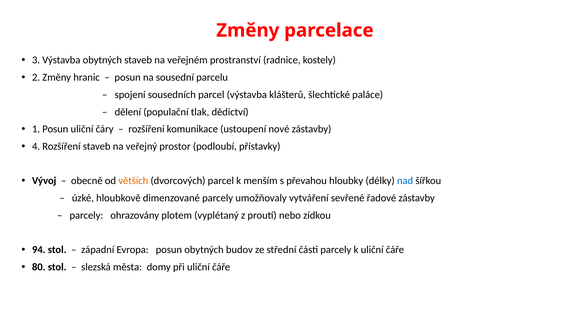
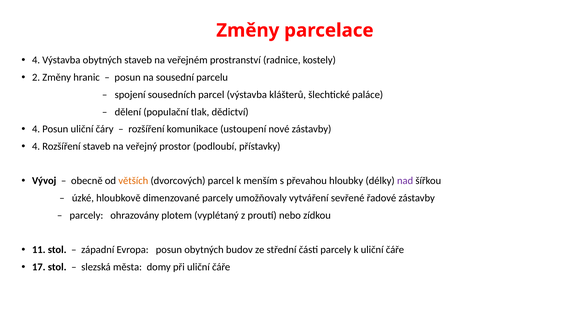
3 at (36, 60): 3 -> 4
1 at (36, 129): 1 -> 4
nad colour: blue -> purple
94: 94 -> 11
80: 80 -> 17
